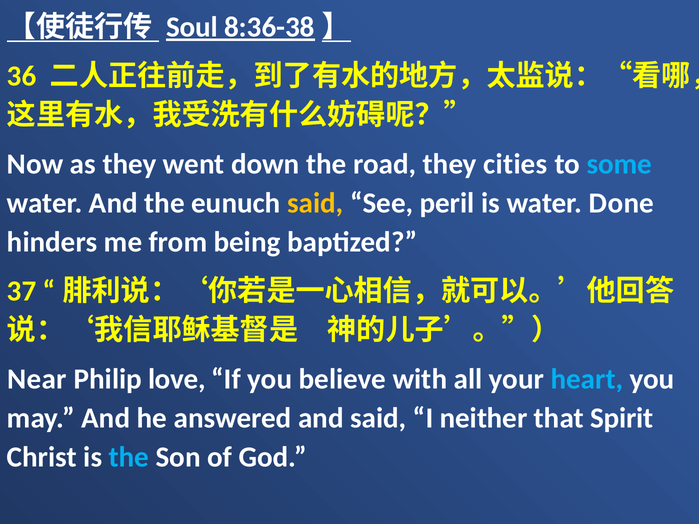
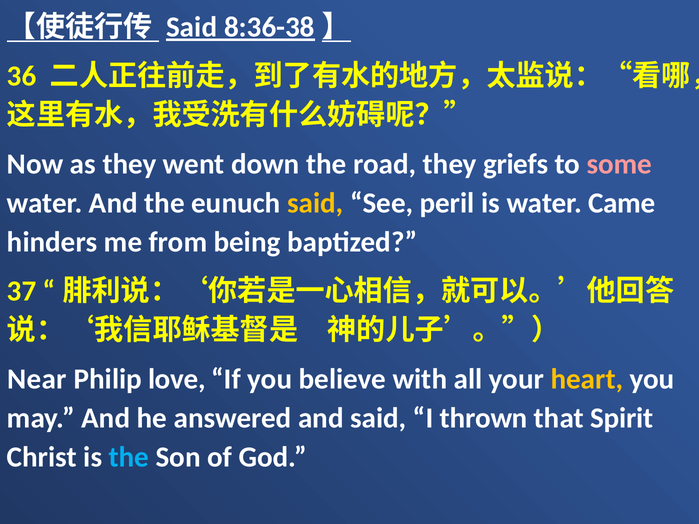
Soul at (192, 27): Soul -> Said
cities: cities -> griefs
some colour: light blue -> pink
Done: Done -> Came
heart colour: light blue -> yellow
neither: neither -> thrown
